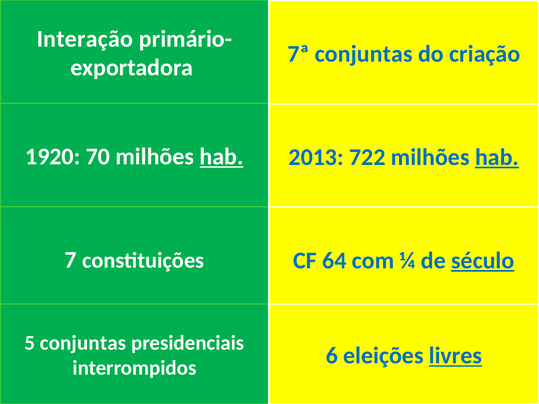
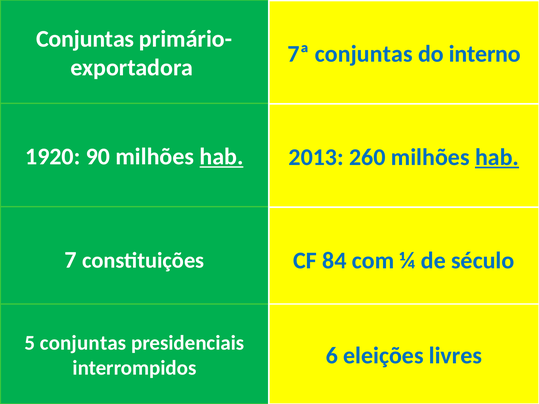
Interação at (85, 39): Interação -> Conjuntas
criação: criação -> interno
70: 70 -> 90
722: 722 -> 260
64: 64 -> 84
século underline: present -> none
livres underline: present -> none
